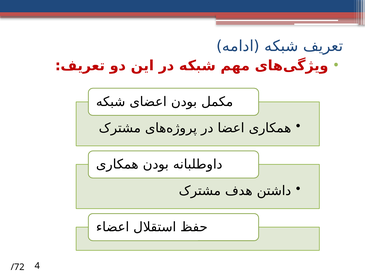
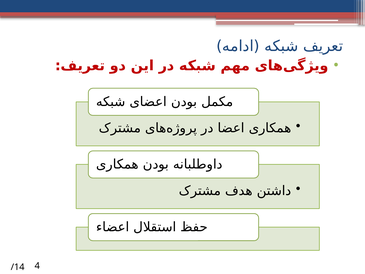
/72: /72 -> /14
